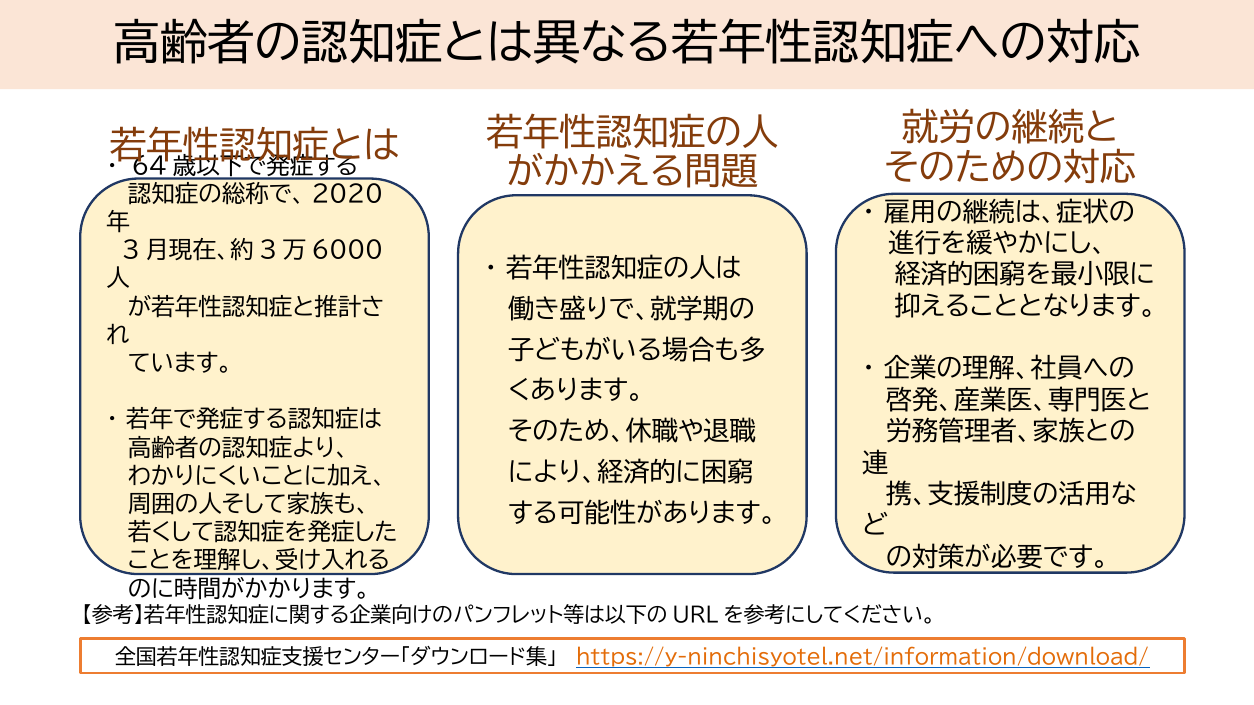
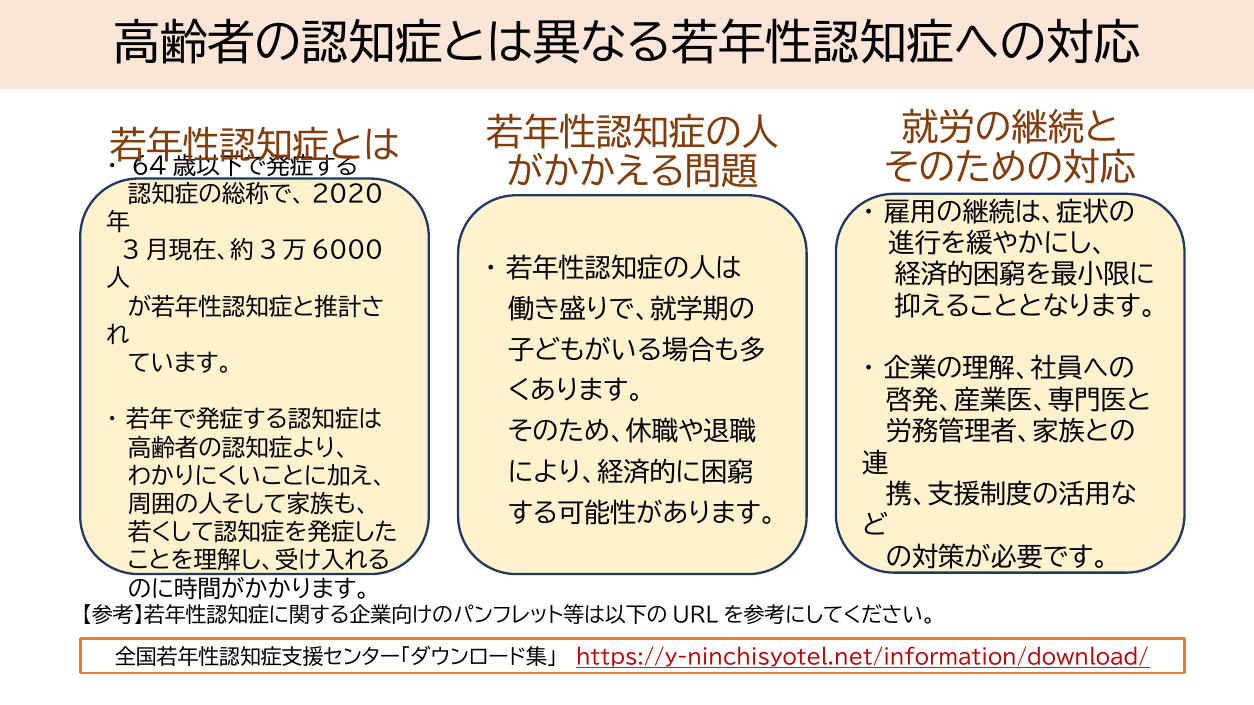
https://y-ninchisyotel.net/information/download/ colour: orange -> red
